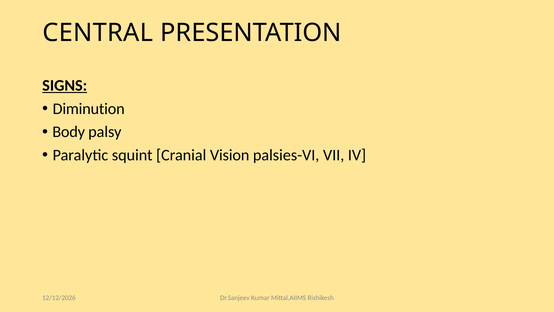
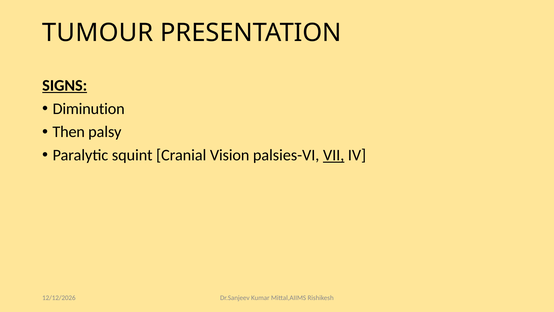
CENTRAL: CENTRAL -> TUMOUR
Body: Body -> Then
VII underline: none -> present
